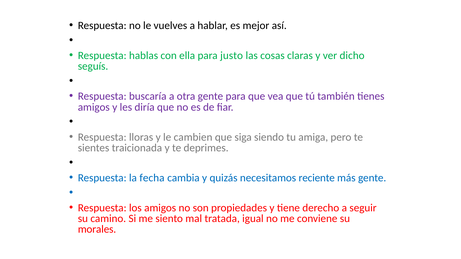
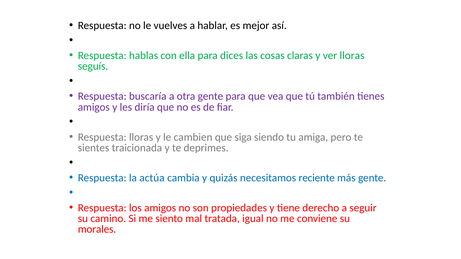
justo: justo -> dices
ver dicho: dicho -> lloras
fecha: fecha -> actúa
